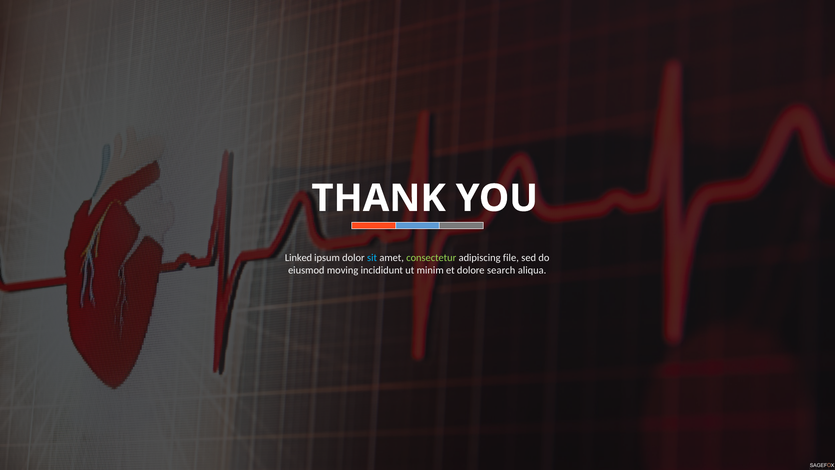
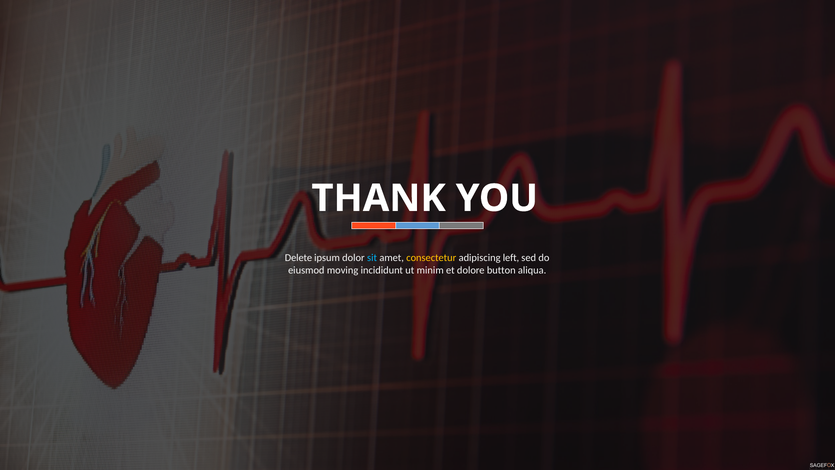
Linked: Linked -> Delete
consectetur colour: light green -> yellow
file: file -> left
search: search -> button
